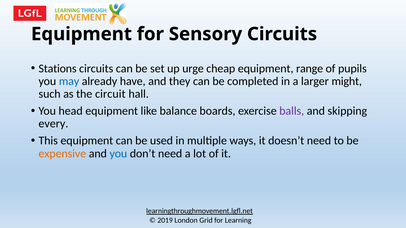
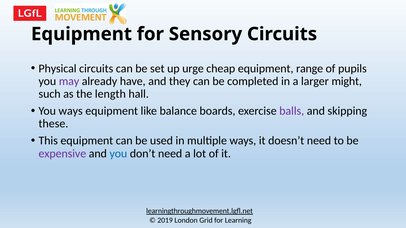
Stations: Stations -> Physical
may colour: blue -> purple
circuit: circuit -> length
You head: head -> ways
every: every -> these
expensive colour: orange -> purple
